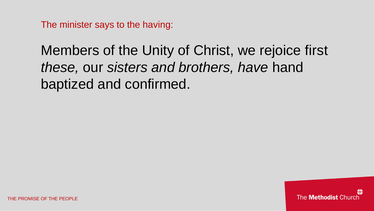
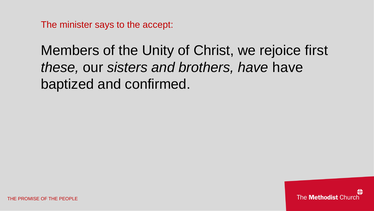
having: having -> accept
have hand: hand -> have
